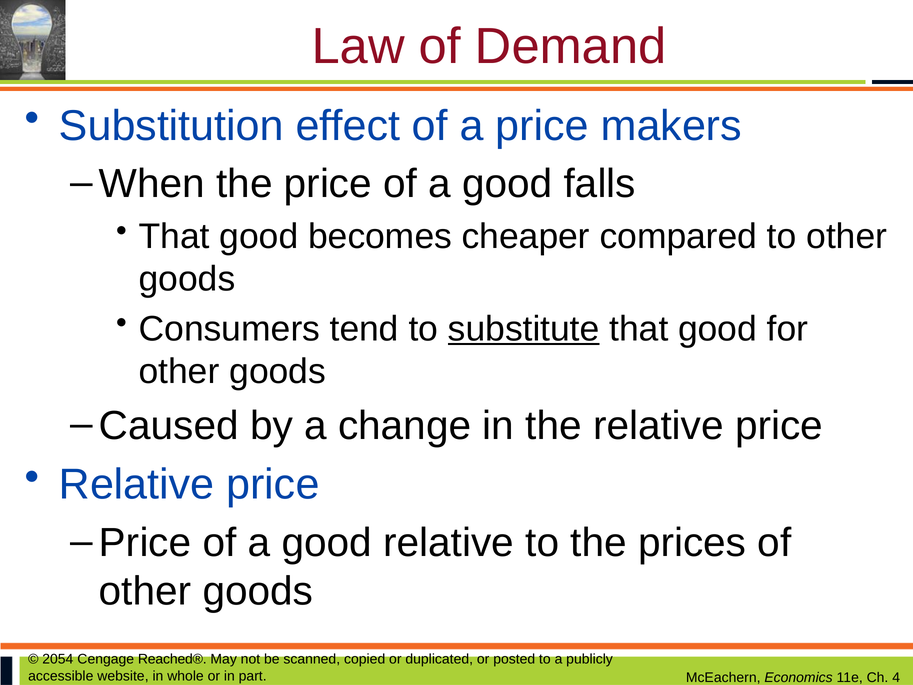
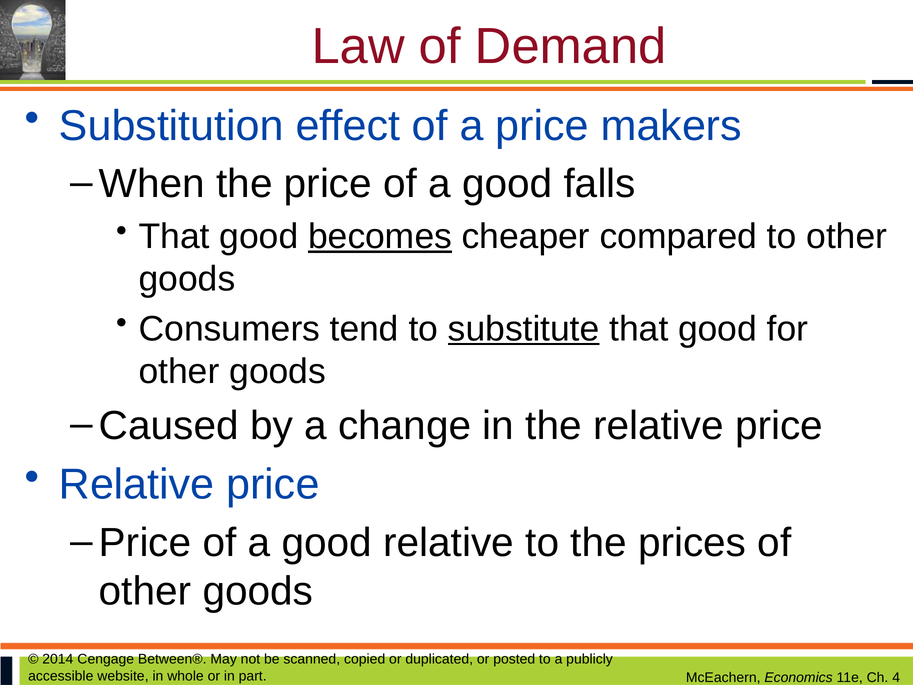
becomes underline: none -> present
2054: 2054 -> 2014
Reached®: Reached® -> Between®
